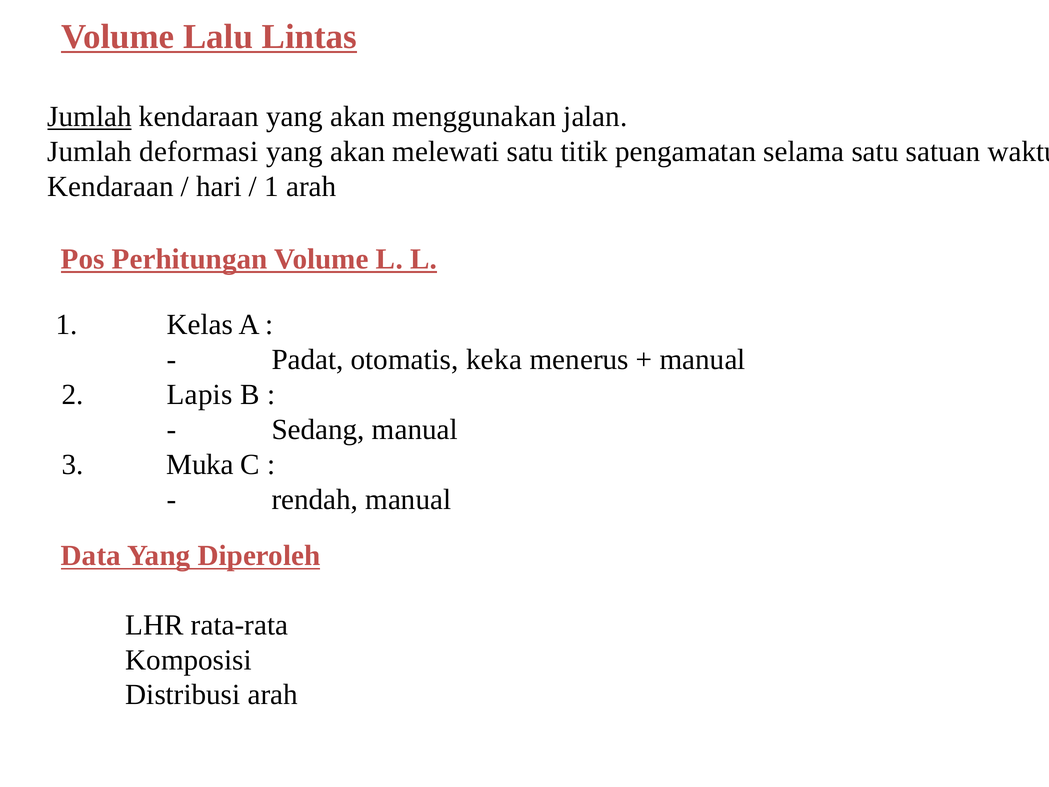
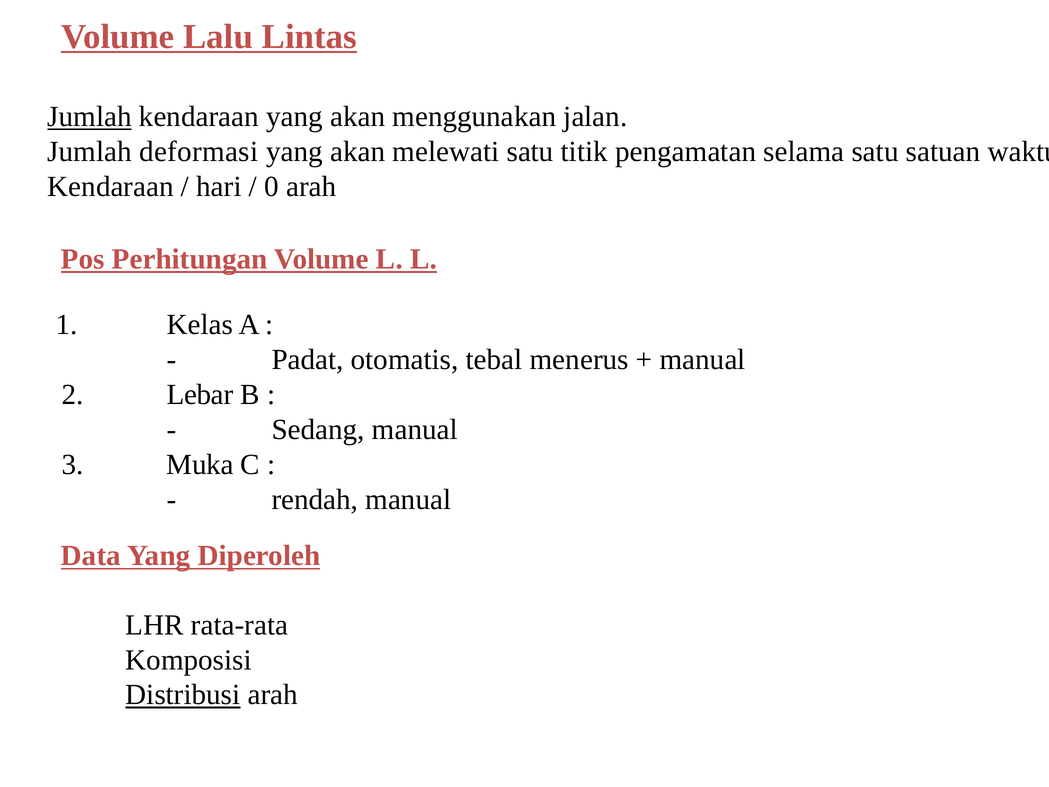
1 at (272, 187): 1 -> 0
keka: keka -> tebal
Lapis: Lapis -> Lebar
Distribusi underline: none -> present
